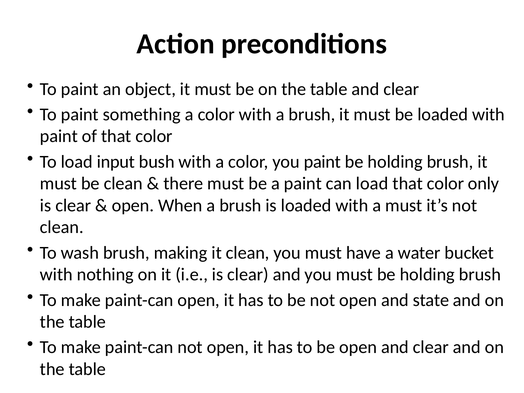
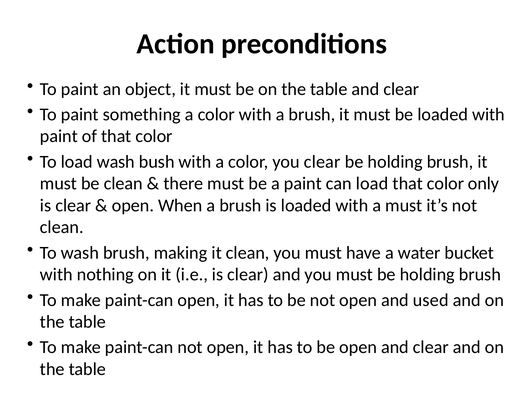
load input: input -> wash
you paint: paint -> clear
state: state -> used
